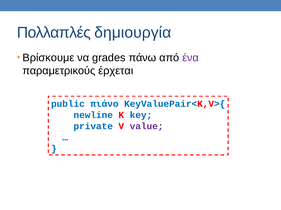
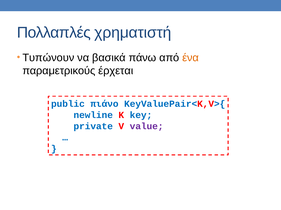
δημιουργία: δημιουργία -> χρηματιστή
Βρίσκουμε: Βρίσκουμε -> Τυπώνουν
grades: grades -> βασικά
ένα colour: purple -> orange
